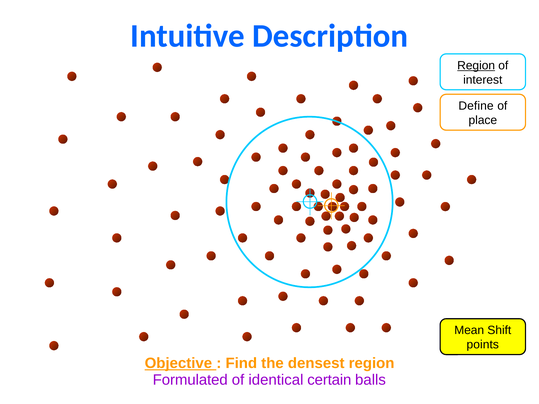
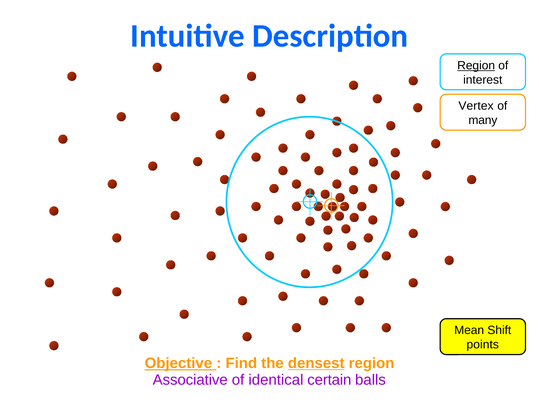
Define: Define -> Vertex
place: place -> many
densest underline: none -> present
Formulated: Formulated -> Associative
